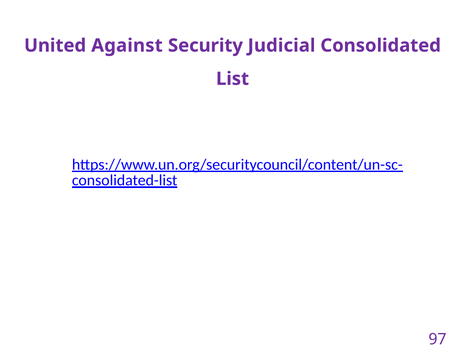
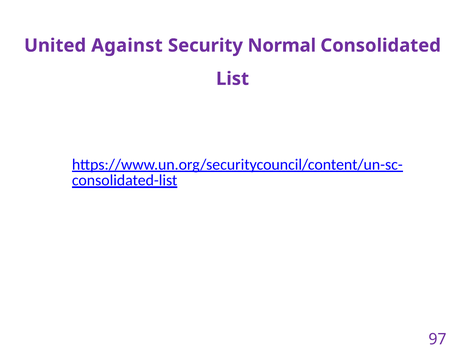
Judicial: Judicial -> Normal
